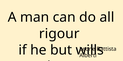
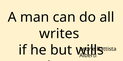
rigour: rigour -> writes
